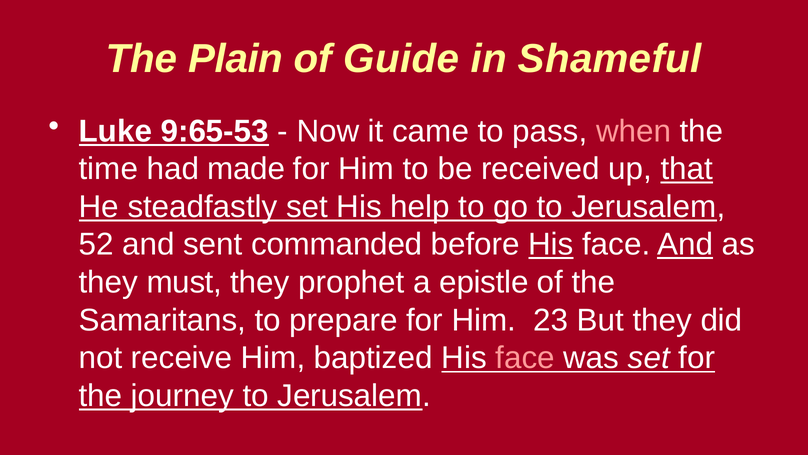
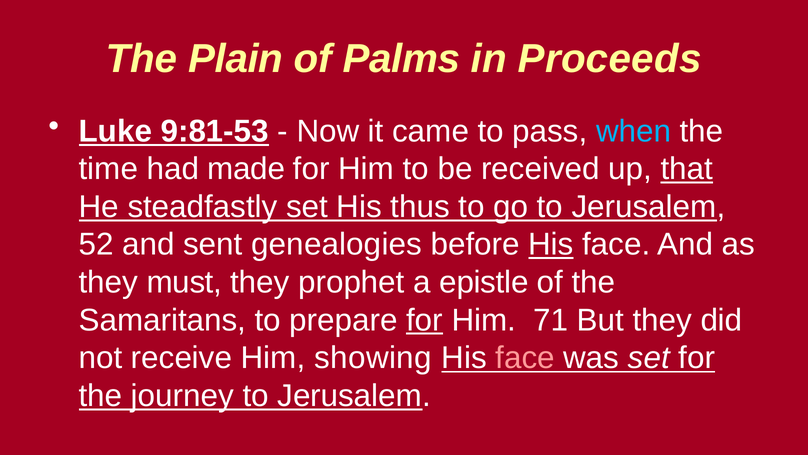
Guide: Guide -> Palms
Shameful: Shameful -> Proceeds
9:65-53: 9:65-53 -> 9:81-53
when colour: pink -> light blue
help: help -> thus
commanded: commanded -> genealogies
And at (685, 244) underline: present -> none
for at (425, 320) underline: none -> present
23: 23 -> 71
baptized: baptized -> showing
